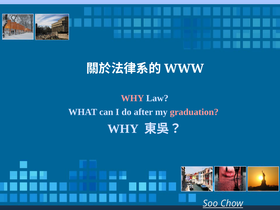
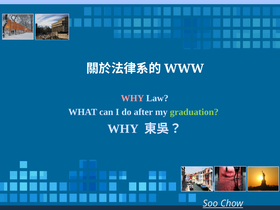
graduation colour: pink -> light green
